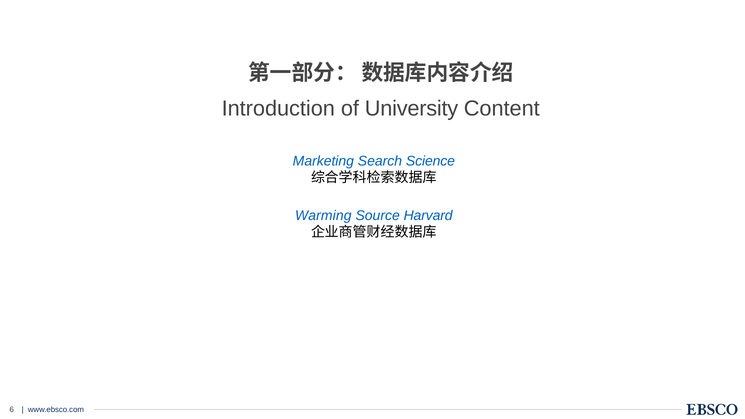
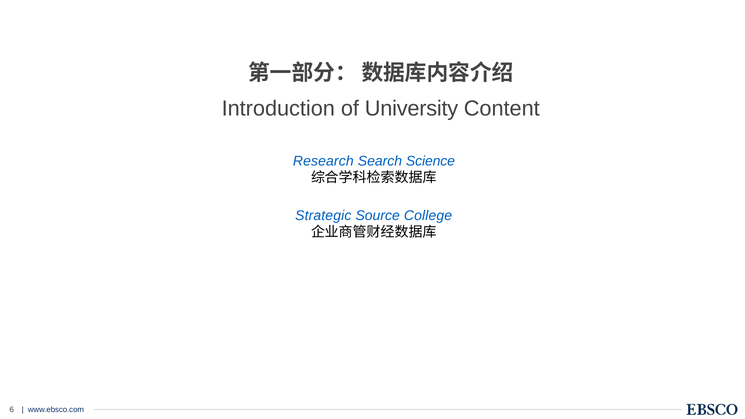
Marketing: Marketing -> Research
Warming: Warming -> Strategic
Harvard: Harvard -> College
